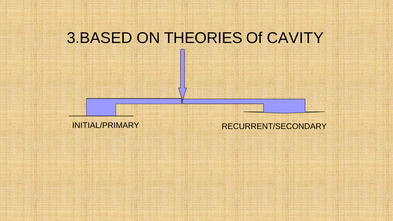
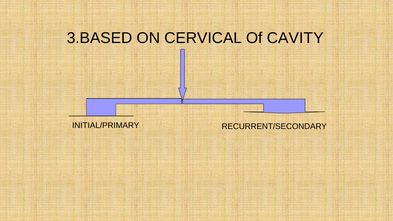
THEORIES: THEORIES -> CERVICAL
